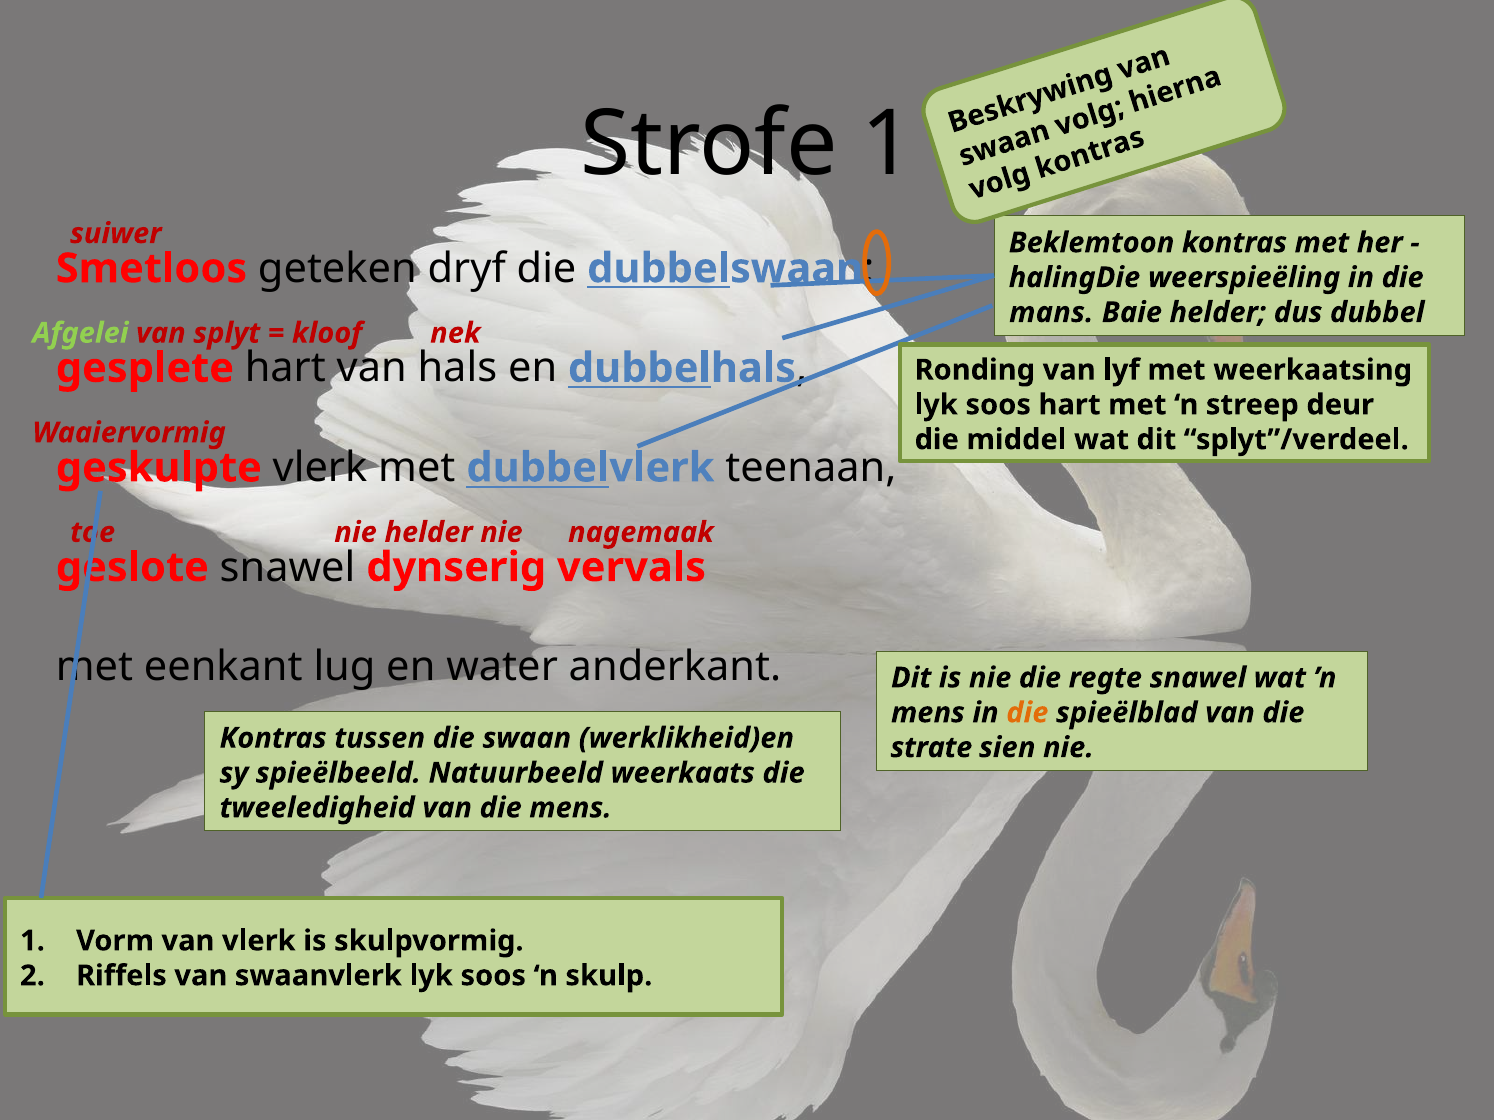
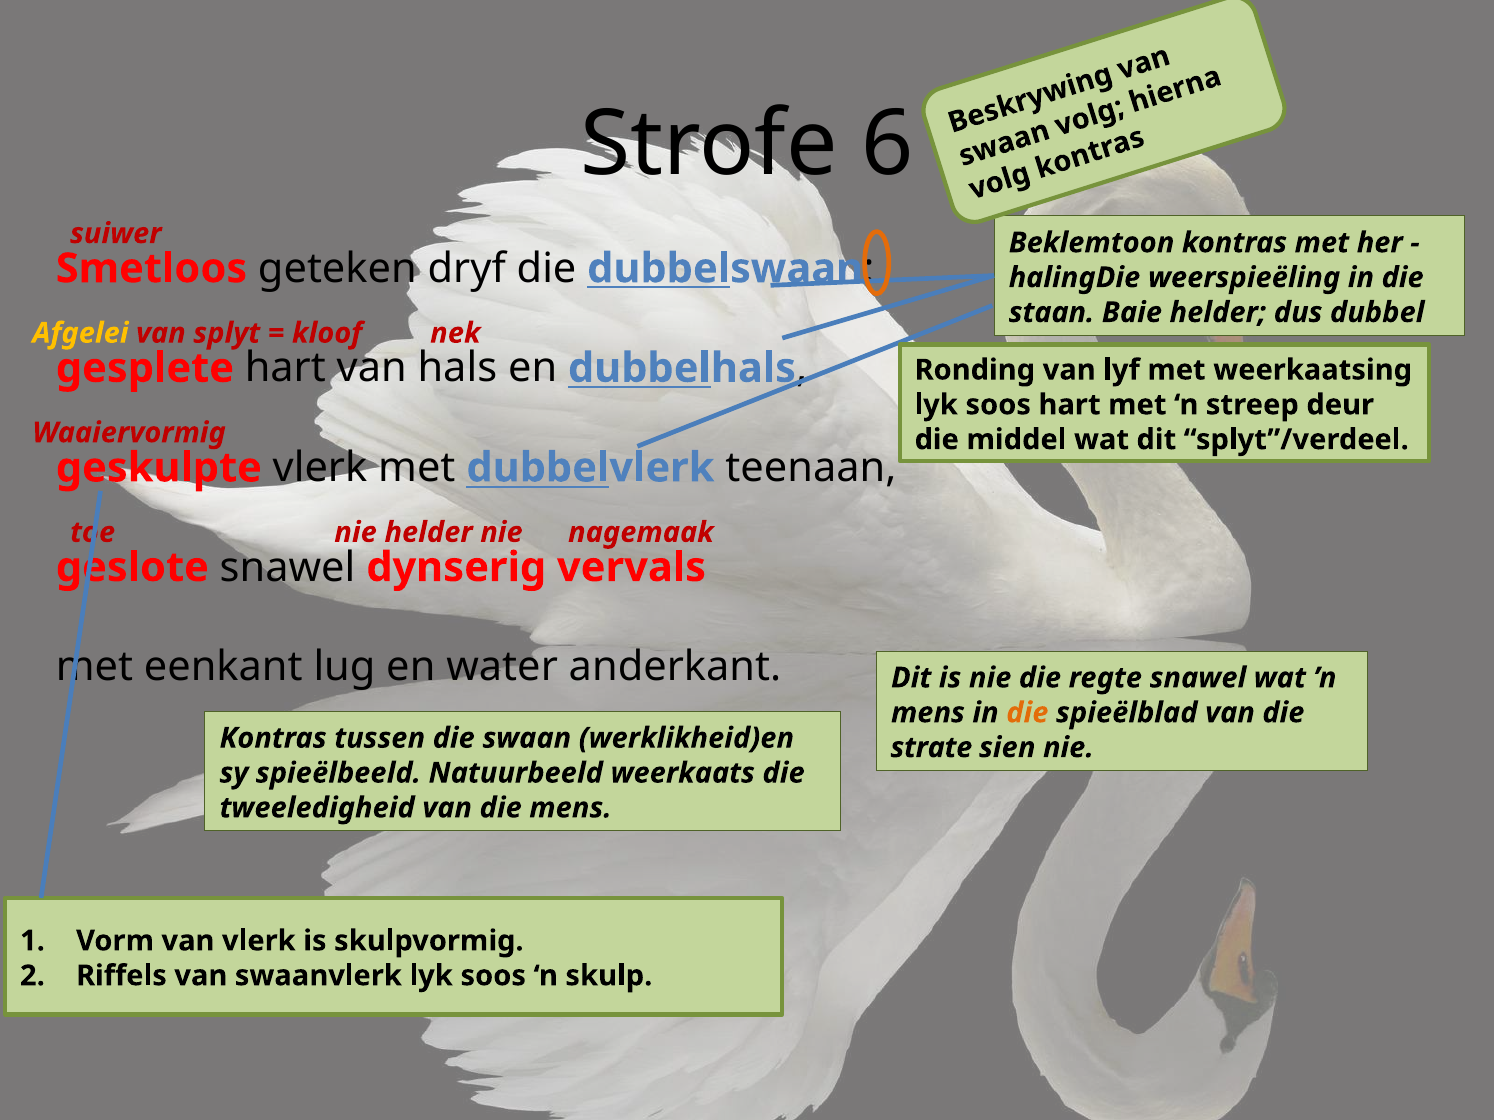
Strofe 1: 1 -> 6
mans: mans -> staan
Afgelei colour: light green -> yellow
